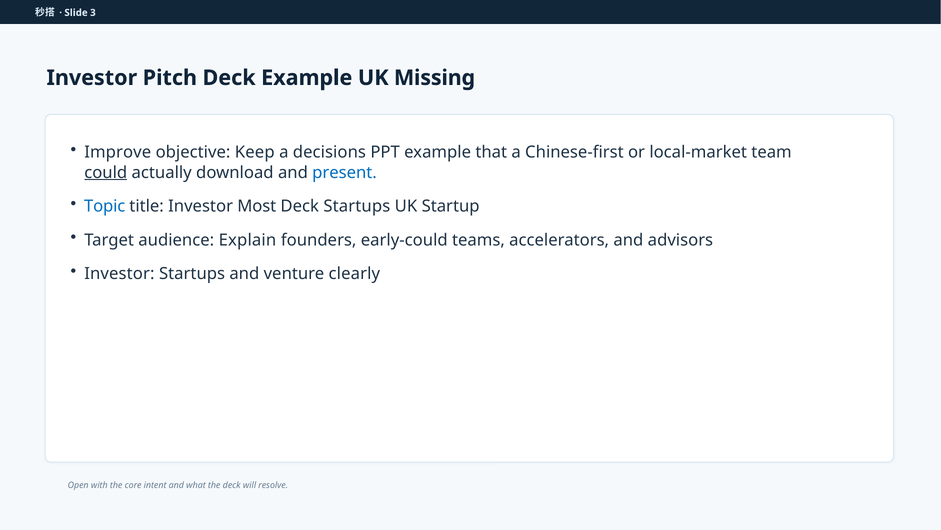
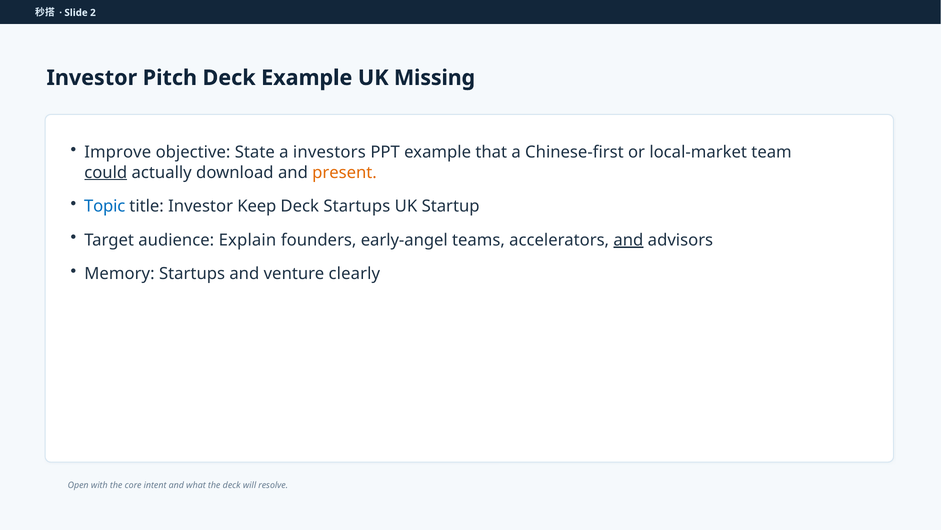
3: 3 -> 2
Keep: Keep -> State
decisions: decisions -> investors
present colour: blue -> orange
Most: Most -> Keep
early-could: early-could -> early-angel
and at (628, 240) underline: none -> present
Investor at (119, 273): Investor -> Memory
